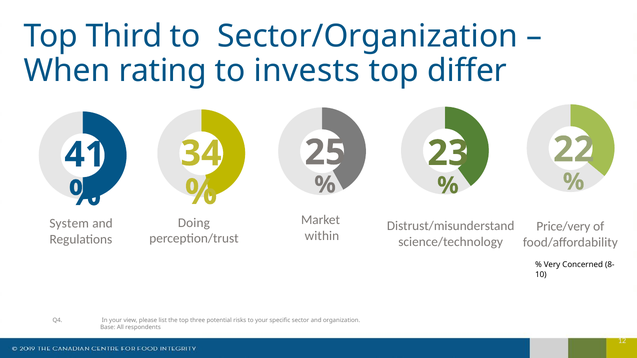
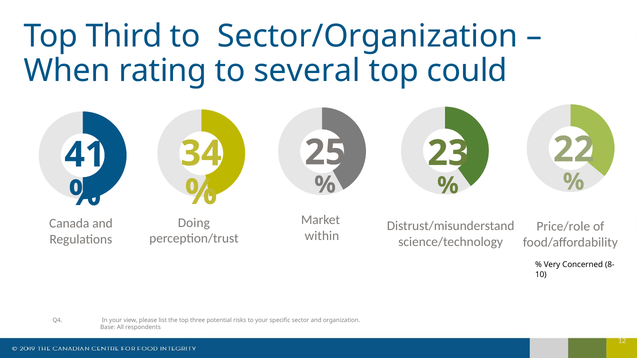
invests: invests -> several
differ: differ -> could
System: System -> Canada
Price/very: Price/very -> Price/role
